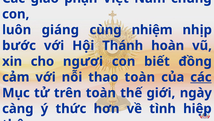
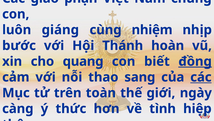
ngươi: ngươi -> quang
đồng underline: none -> present
thao toàn: toàn -> sang
